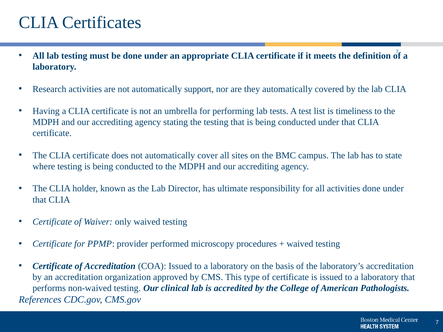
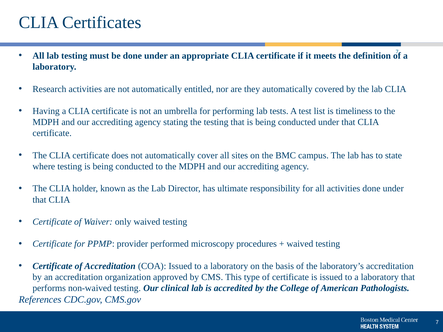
support: support -> entitled
